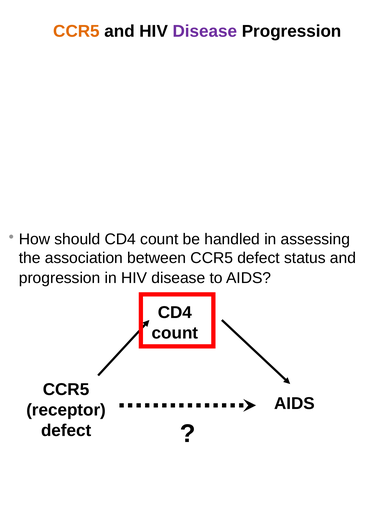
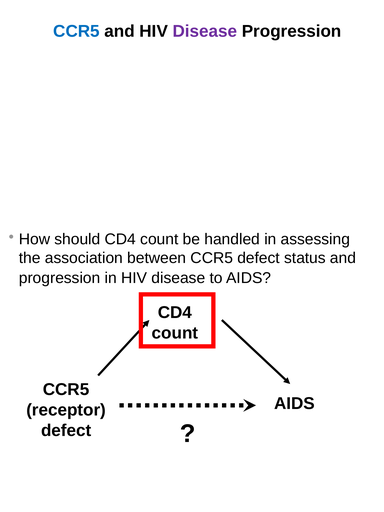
CCR5 at (76, 31) colour: orange -> blue
